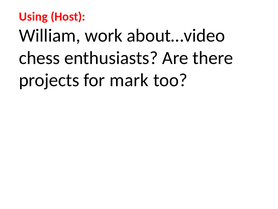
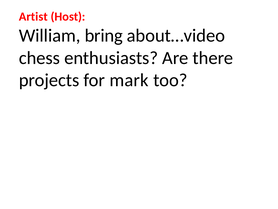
Using: Using -> Artist
work: work -> bring
